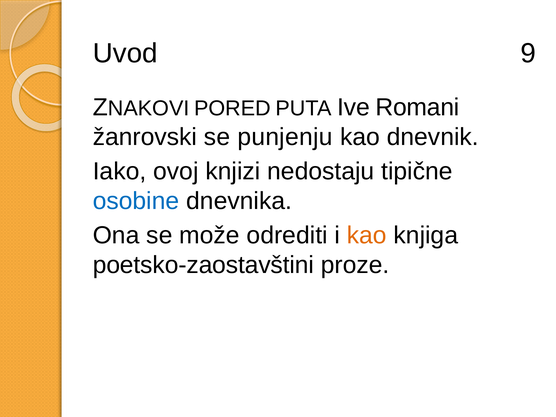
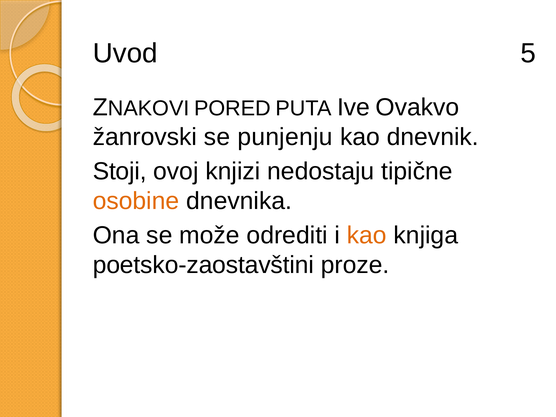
9: 9 -> 5
Romani: Romani -> Ovakvo
Iako: Iako -> Stoji
osobine colour: blue -> orange
